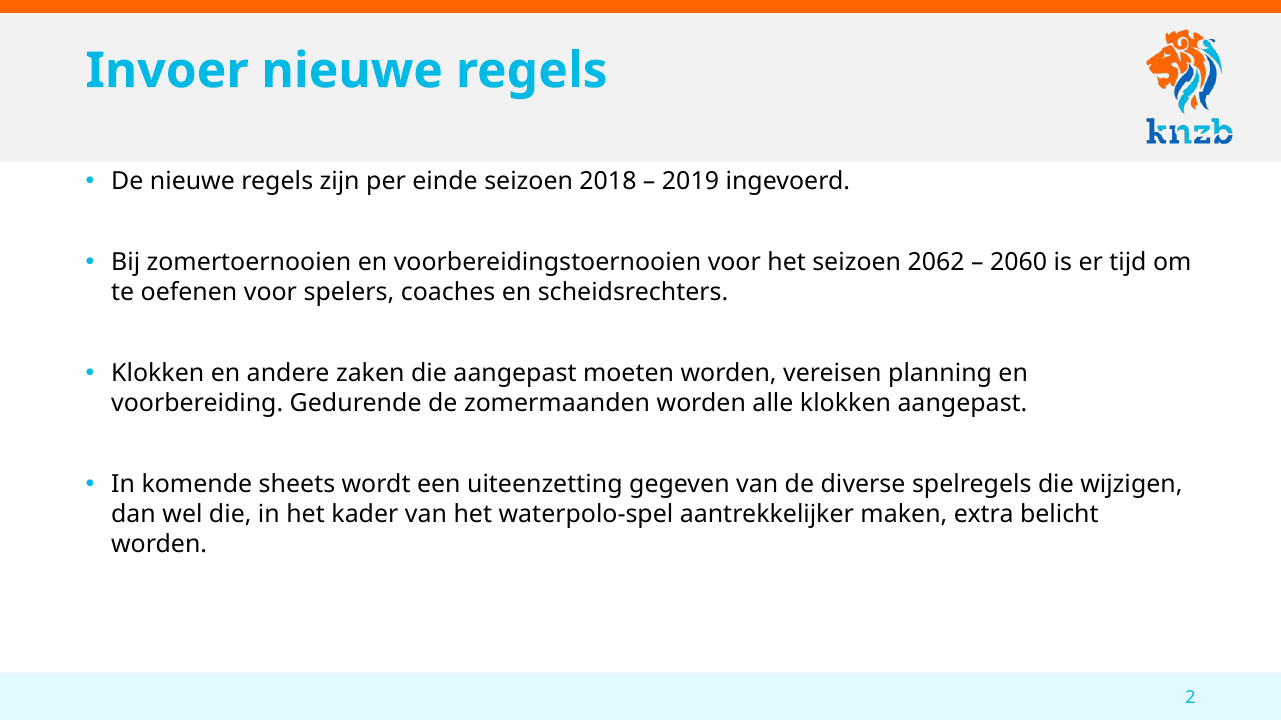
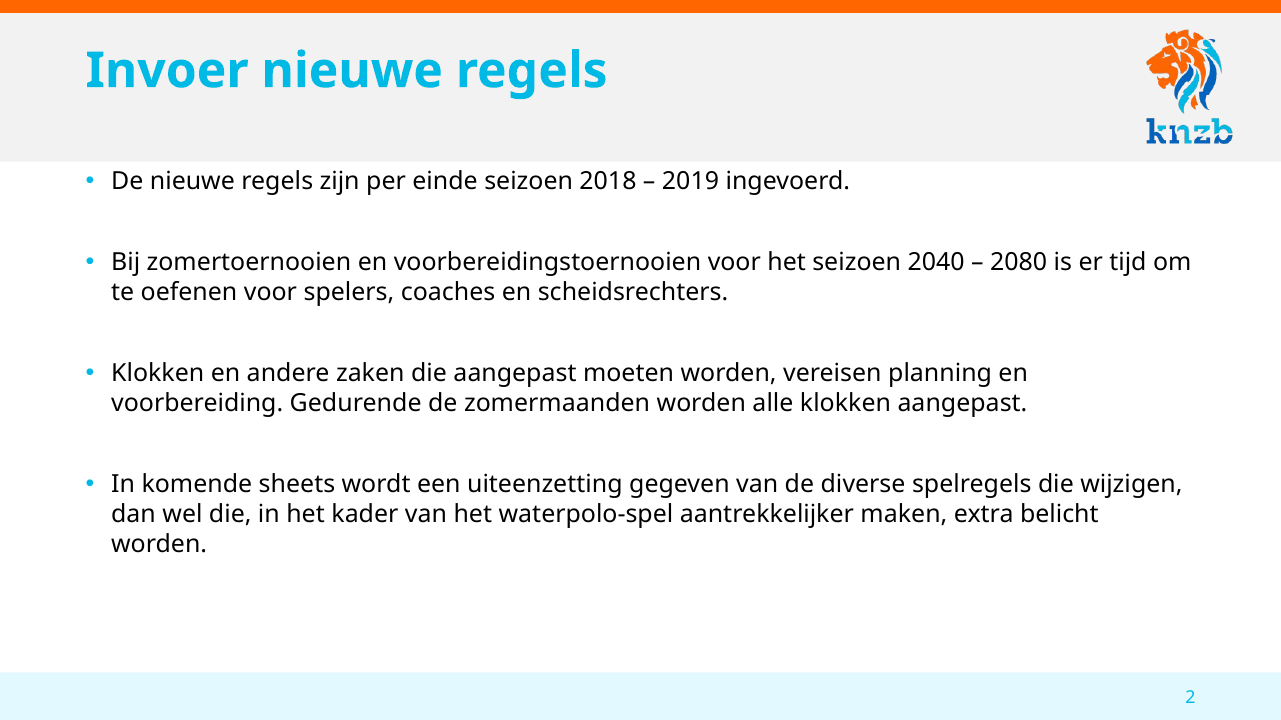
2062: 2062 -> 2040
2060: 2060 -> 2080
